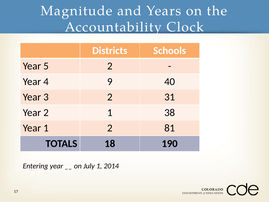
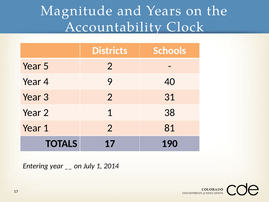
TOTALS 18: 18 -> 17
